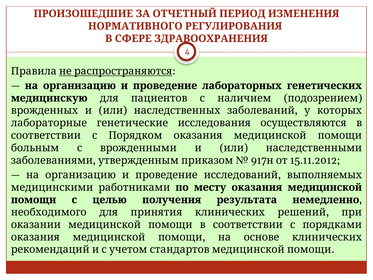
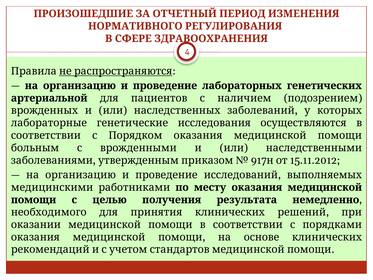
медицинскую: медицинскую -> артериальной
